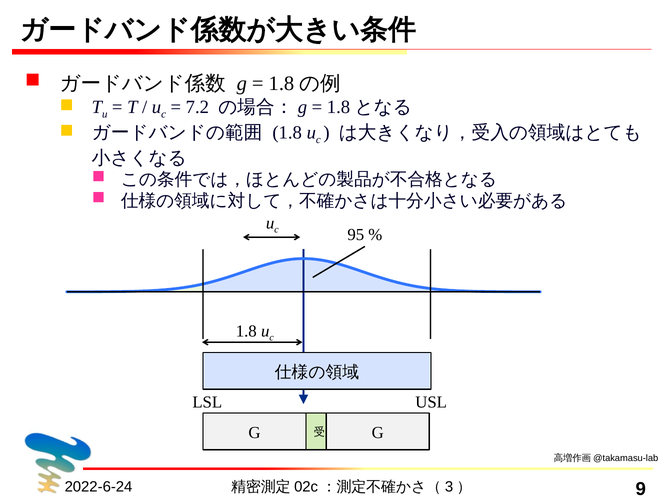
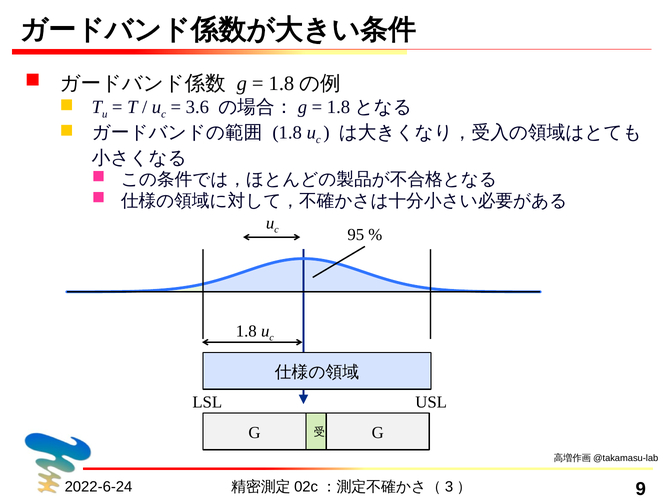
7.2: 7.2 -> 3.6
